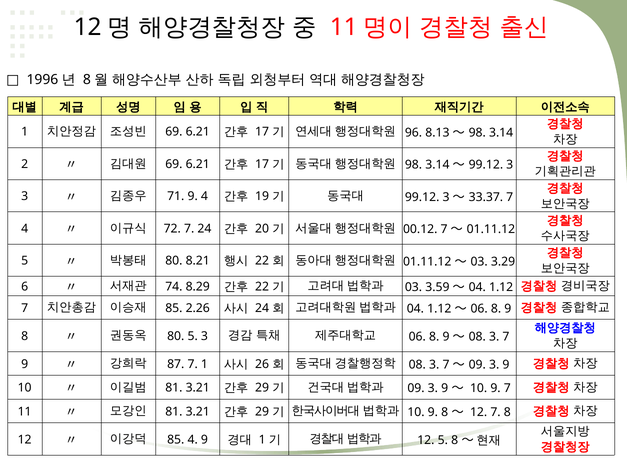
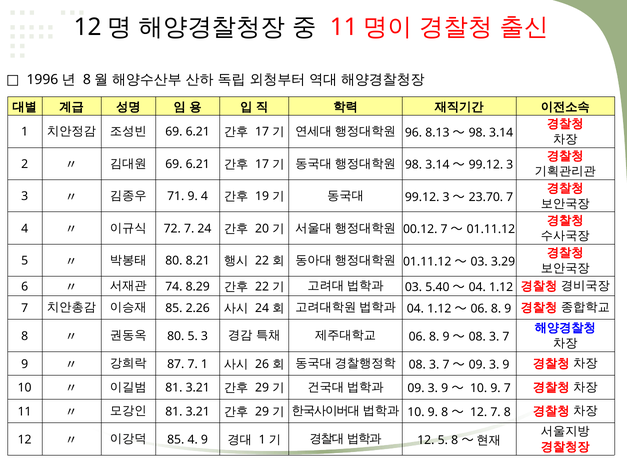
33.37: 33.37 -> 23.70
3.59: 3.59 -> 5.40
